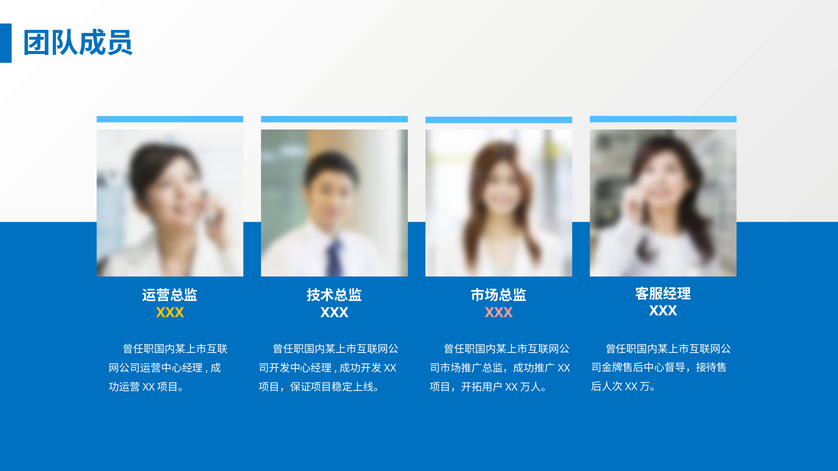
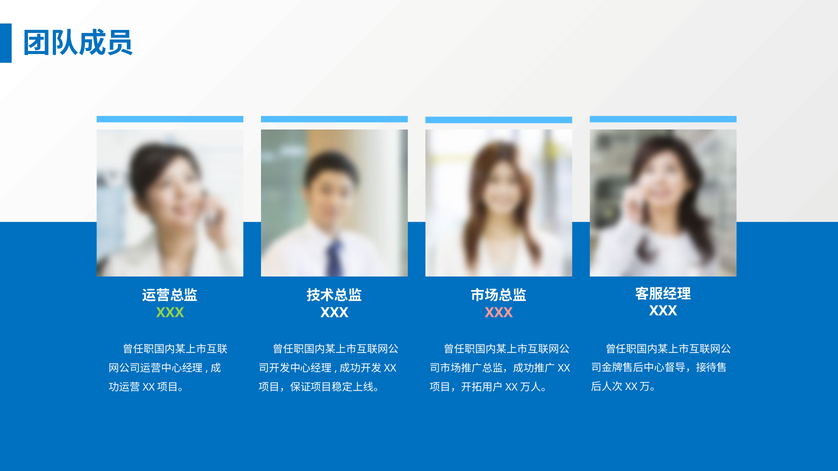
XXX at (170, 313) colour: yellow -> light green
